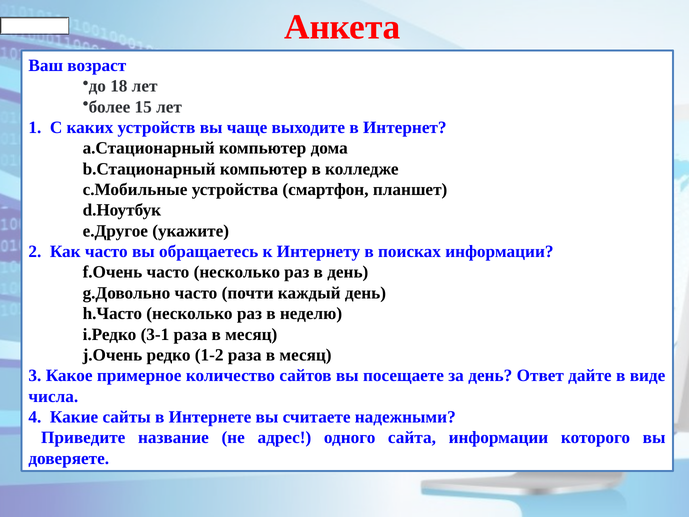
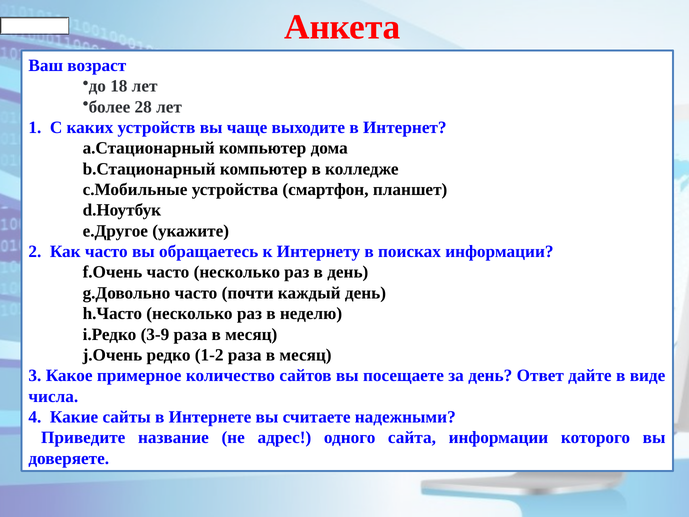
15: 15 -> 28
3-1: 3-1 -> 3-9
